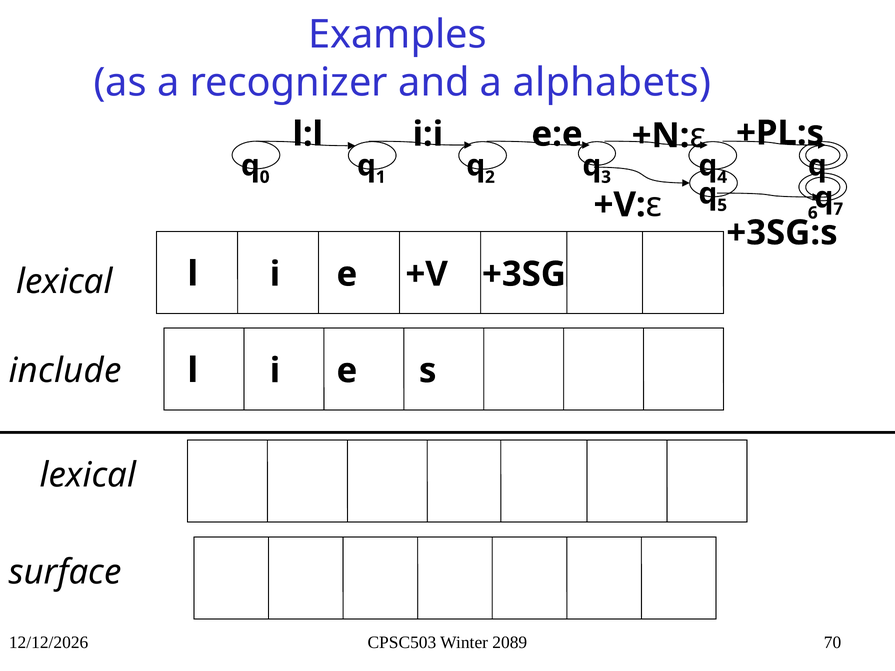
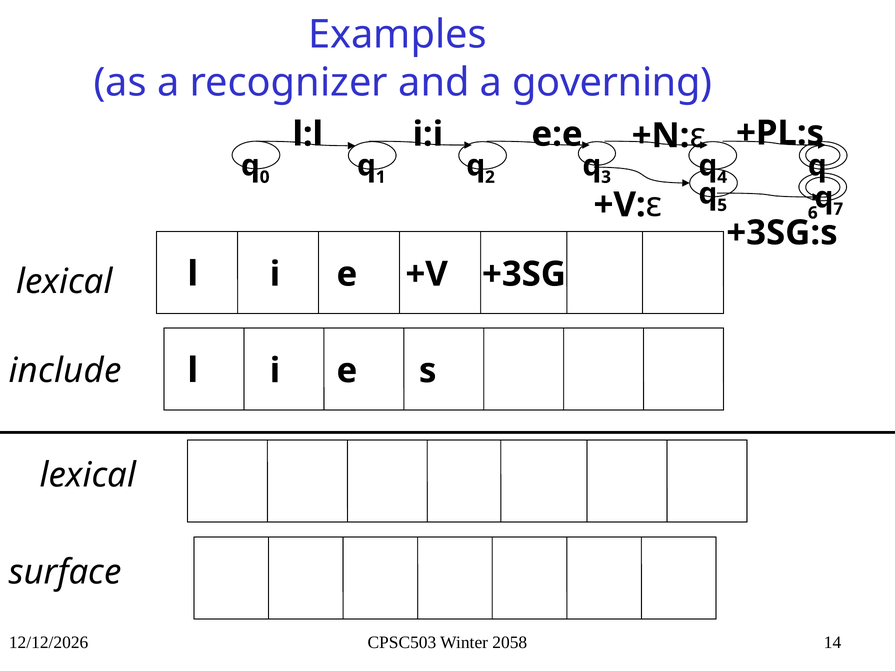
alphabets: alphabets -> governing
2089: 2089 -> 2058
70: 70 -> 14
